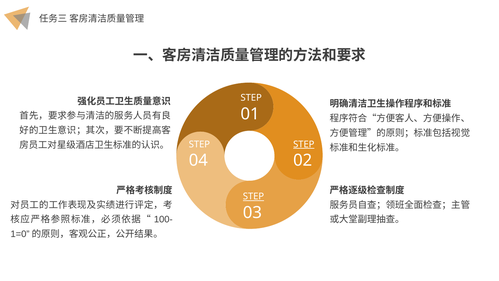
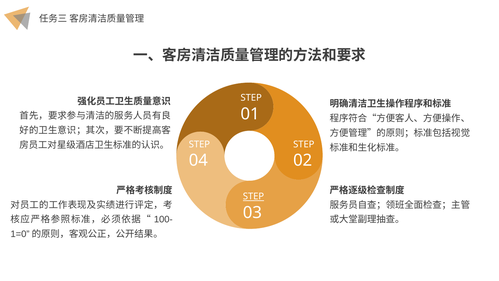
STEP at (304, 144) underline: present -> none
